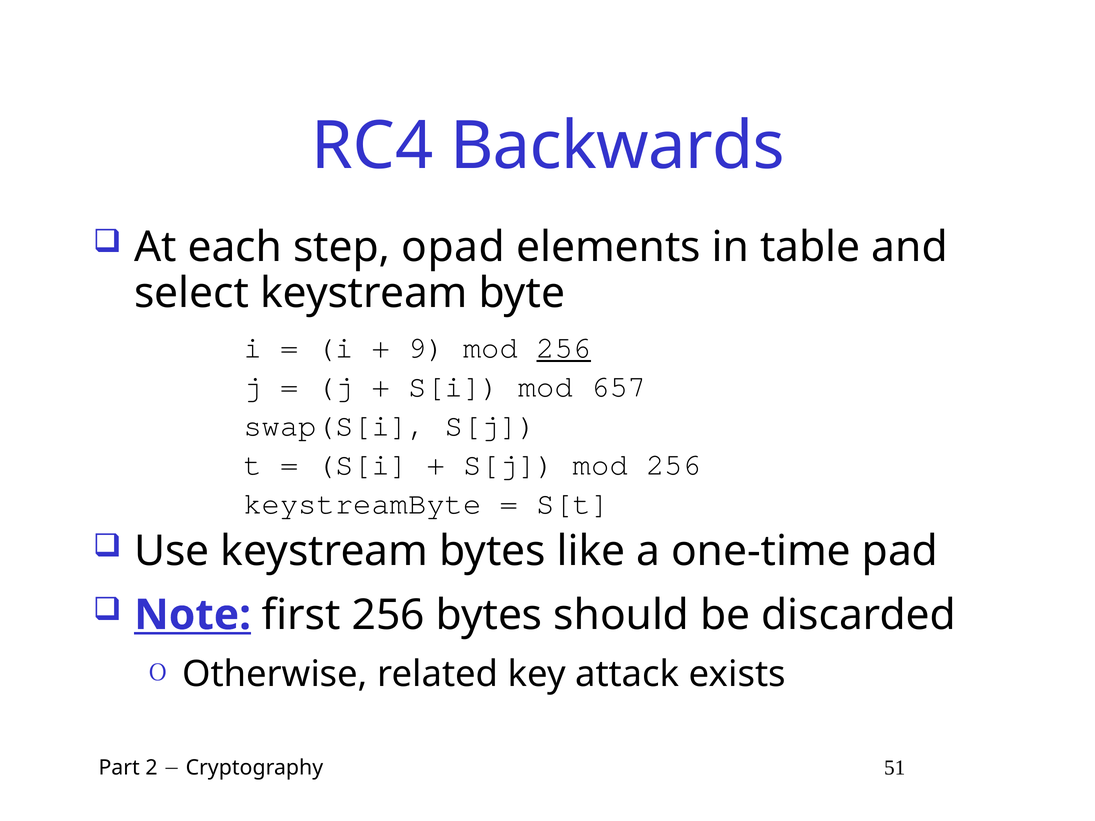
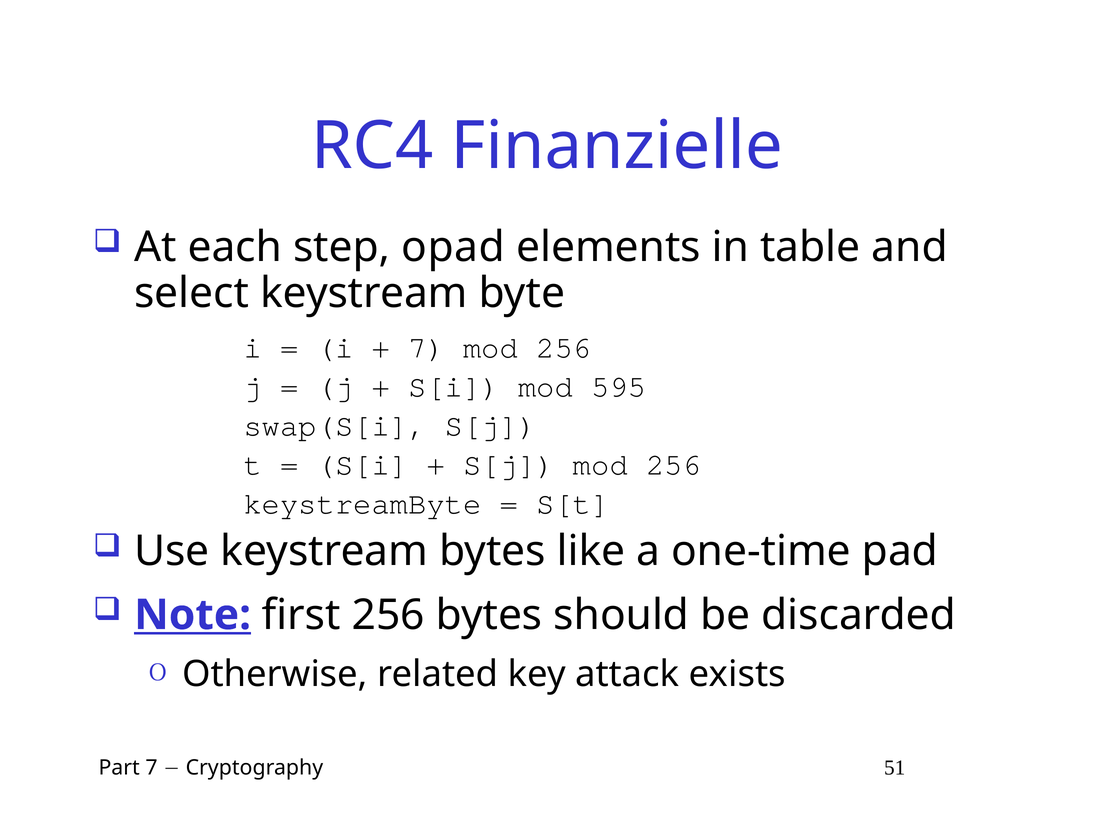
Backwards: Backwards -> Finanzielle
9 at (427, 348): 9 -> 7
256 at (564, 348) underline: present -> none
657: 657 -> 595
Part 2: 2 -> 7
